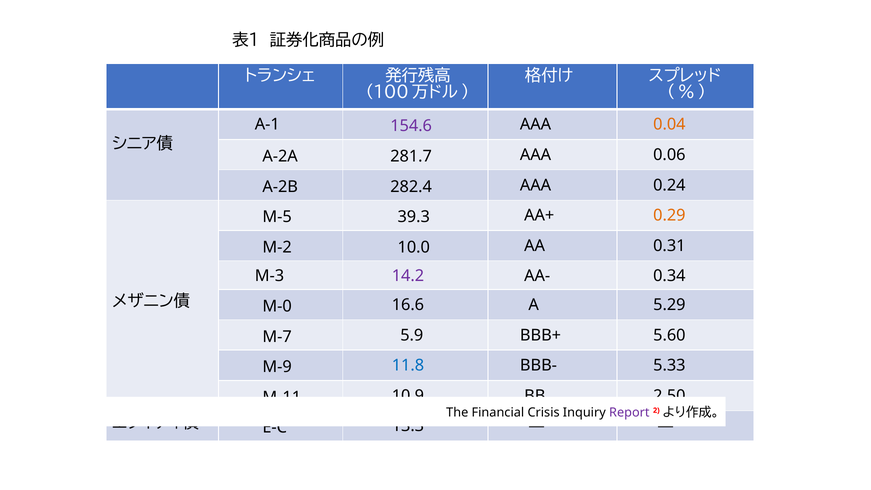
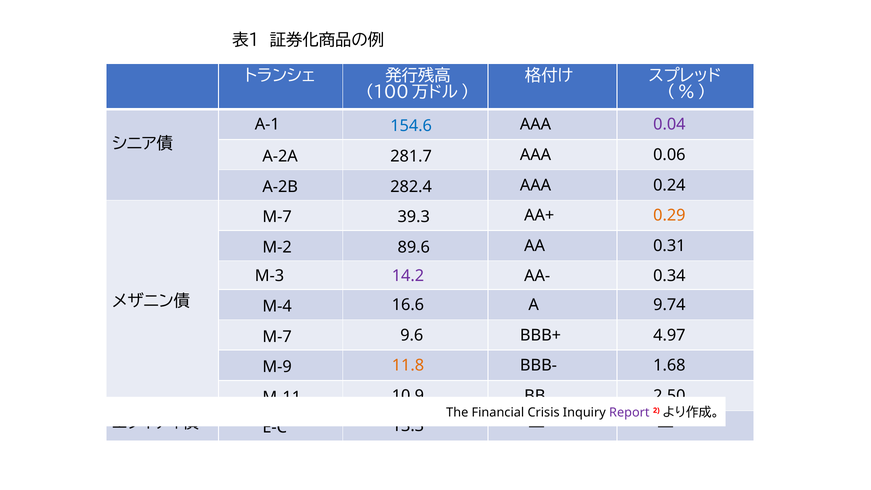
154.6 colour: purple -> blue
0.04 colour: orange -> purple
M-5 at (277, 217): M-5 -> M-7
10.0: 10.0 -> 89.6
M-0: M-0 -> M-4
5.29: 5.29 -> 9.74
5.9: 5.9 -> 9.6
5.60: 5.60 -> 4.97
11.8 colour: blue -> orange
5.33: 5.33 -> 1.68
